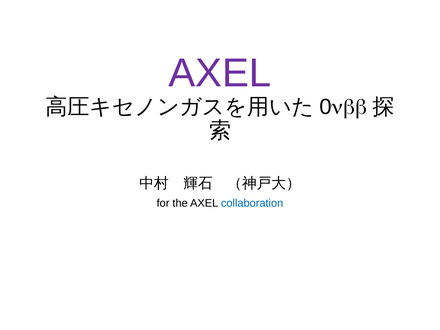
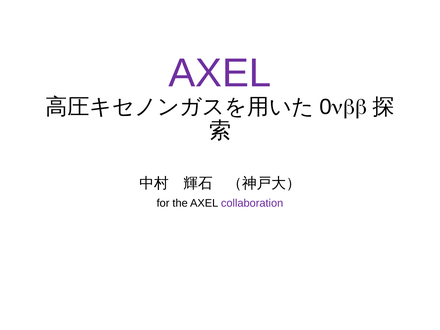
collaboration colour: blue -> purple
